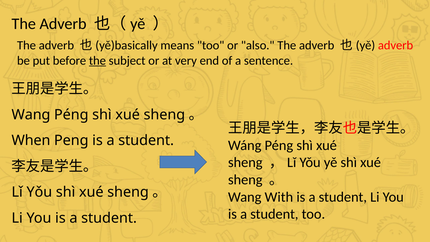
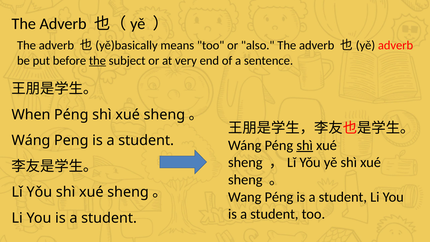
Wang at (31, 115): Wang -> When
When at (31, 140): When -> Wáng
shì at (305, 145) underline: none -> present
Wang With: With -> Péng
